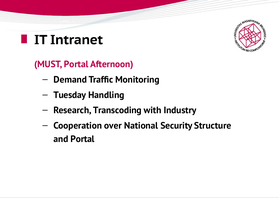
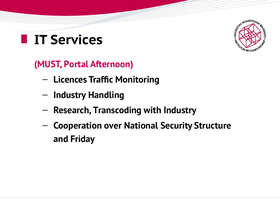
Intranet: Intranet -> Services
Demand: Demand -> Licences
Tuesday at (70, 95): Tuesday -> Industry
and Portal: Portal -> Friday
